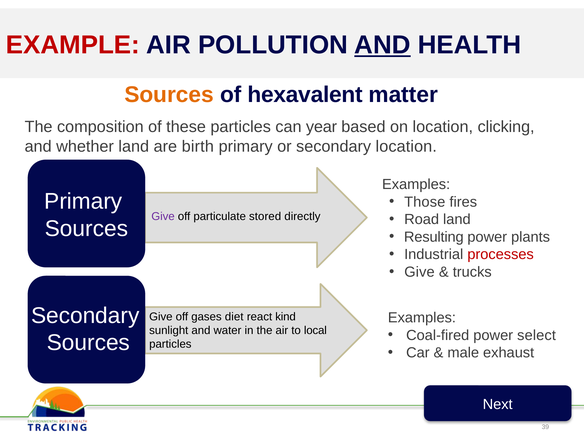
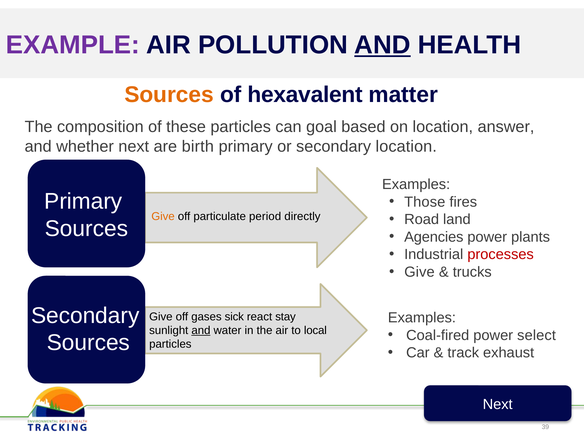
EXAMPLE colour: red -> purple
year: year -> goal
clicking: clicking -> answer
whether land: land -> next
Give at (163, 216) colour: purple -> orange
stored: stored -> period
Resulting: Resulting -> Agencies
diet: diet -> sick
kind: kind -> stay
and at (201, 330) underline: none -> present
male: male -> track
